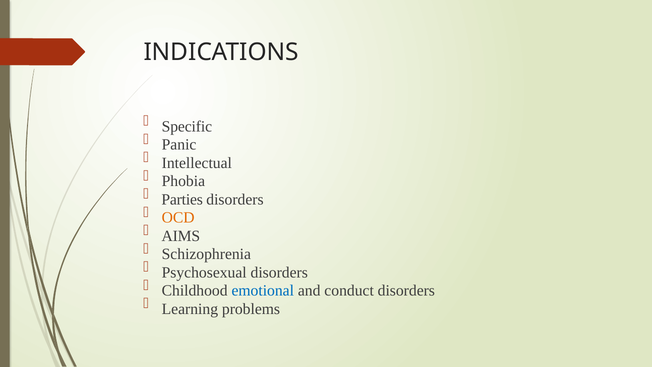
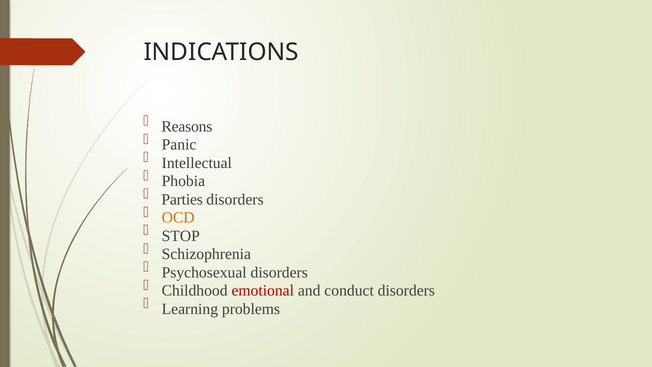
Specific: Specific -> Reasons
AIMS: AIMS -> STOP
emotional colour: blue -> red
